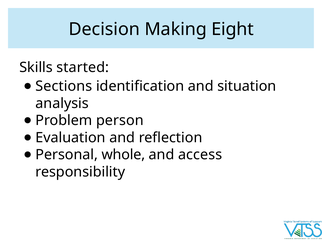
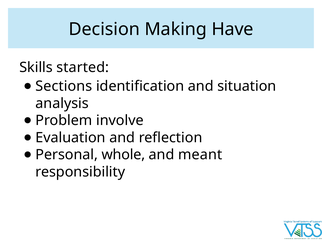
Eight: Eight -> Have
person: person -> involve
access: access -> meant
